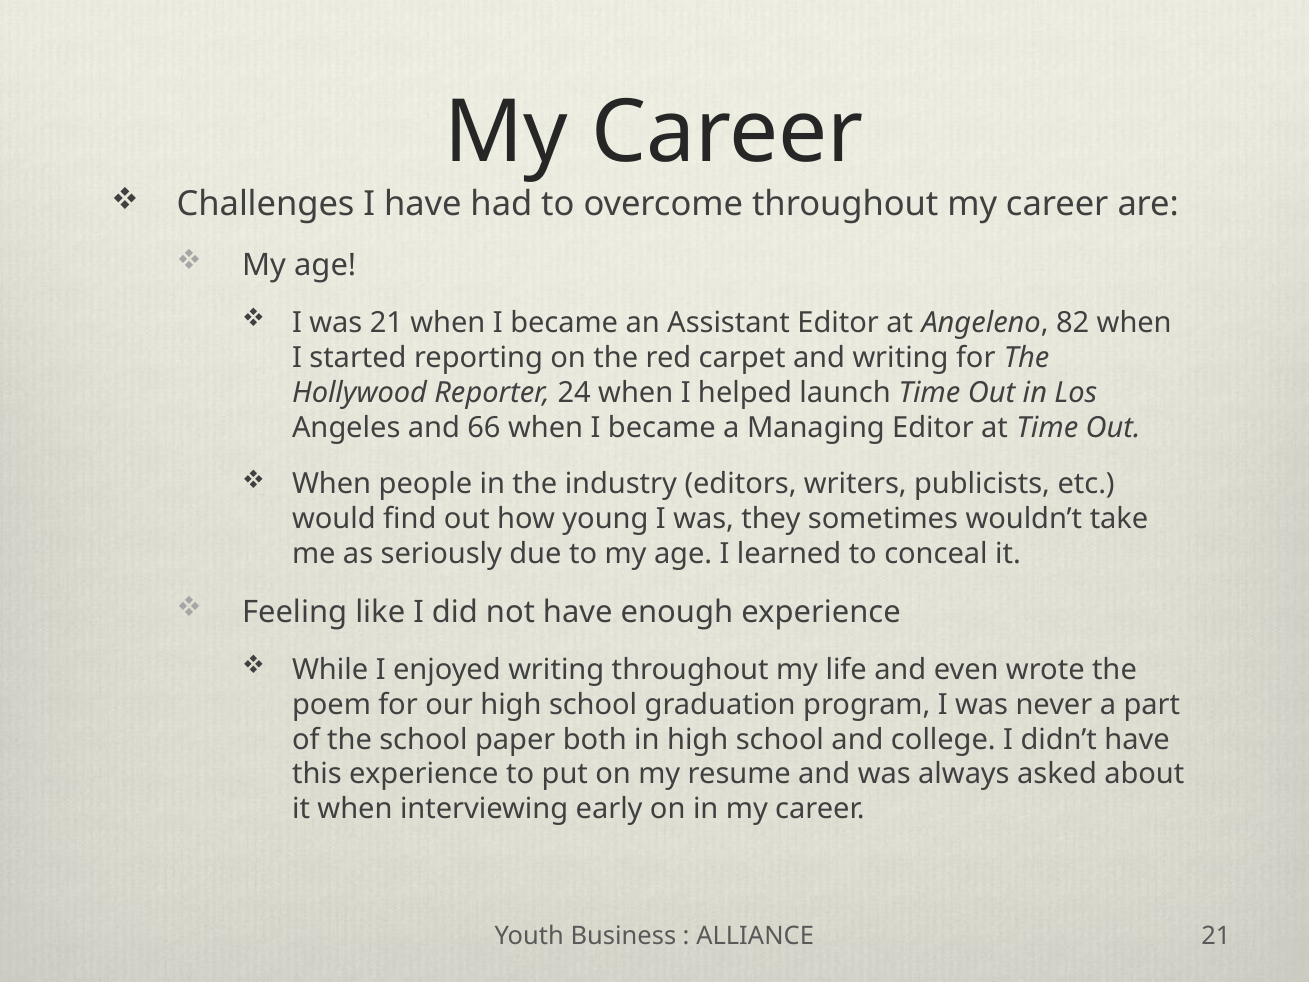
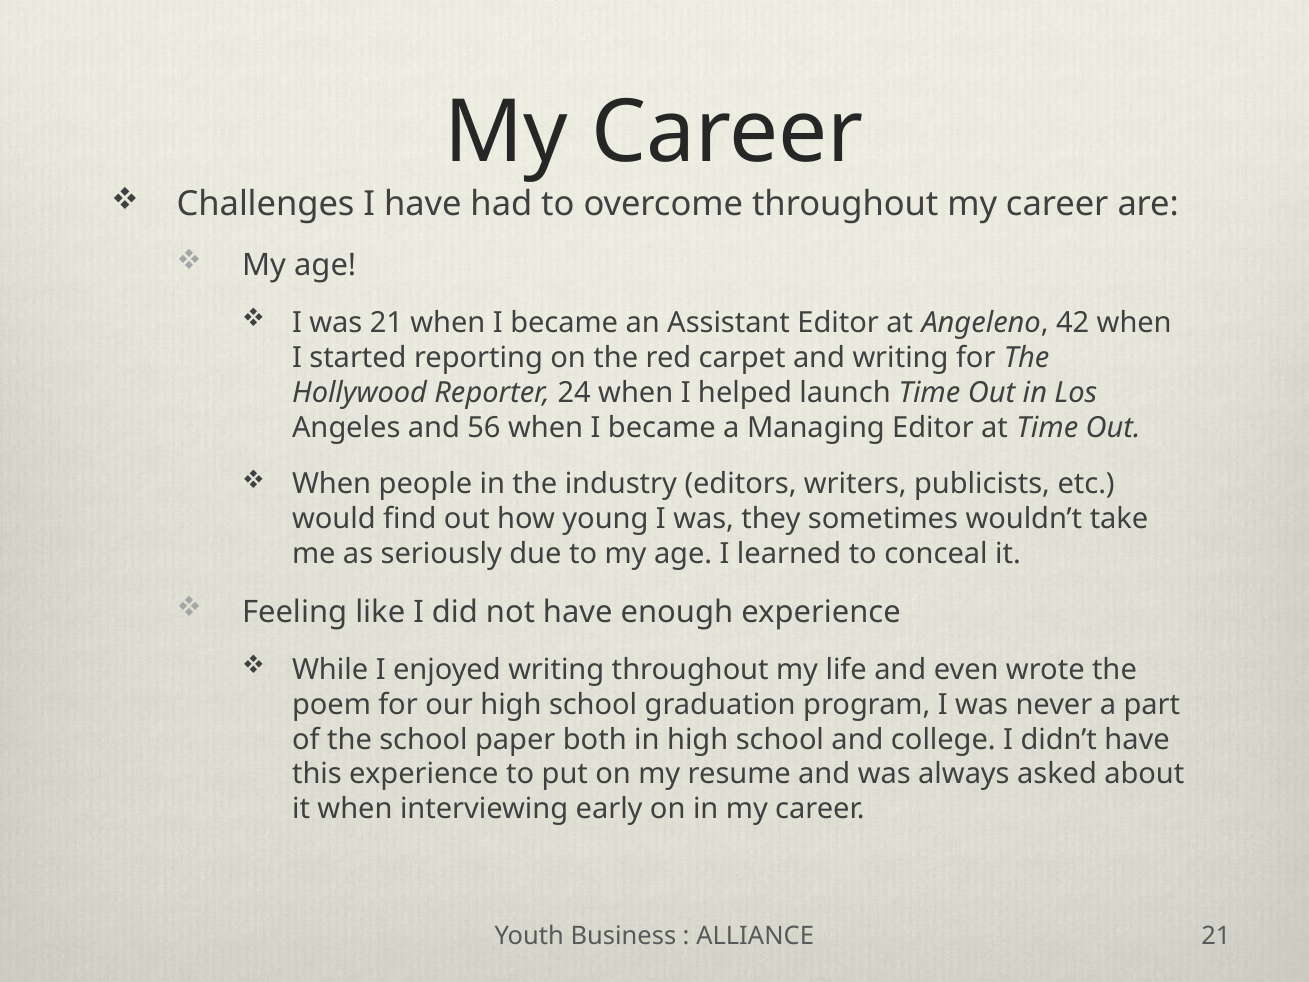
82: 82 -> 42
66: 66 -> 56
